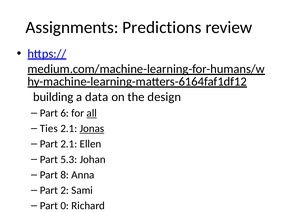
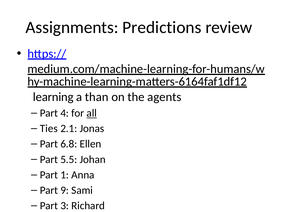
building: building -> learning
data: data -> than
design: design -> agents
6: 6 -> 4
Jonas underline: present -> none
Part 2.1: 2.1 -> 6.8
5.3: 5.3 -> 5.5
8: 8 -> 1
2: 2 -> 9
0: 0 -> 3
